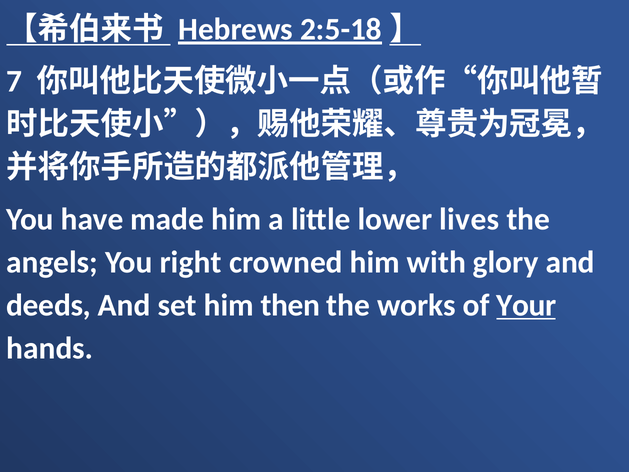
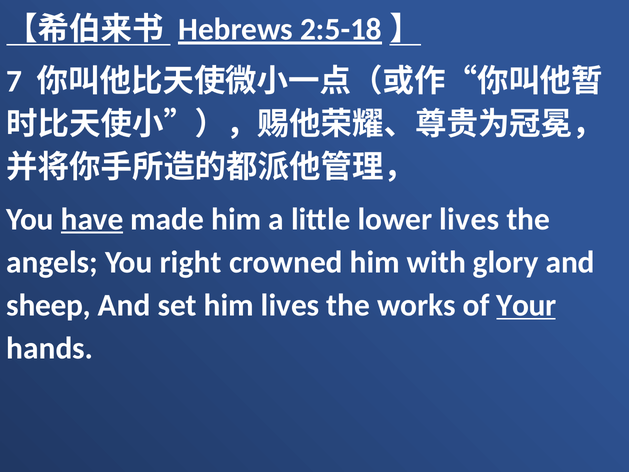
have underline: none -> present
deeds: deeds -> sheep
him then: then -> lives
